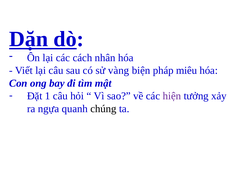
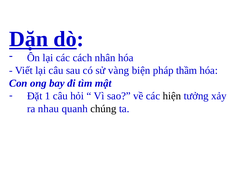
miêu: miêu -> thầm
hiện colour: purple -> black
ngựa: ngựa -> nhau
